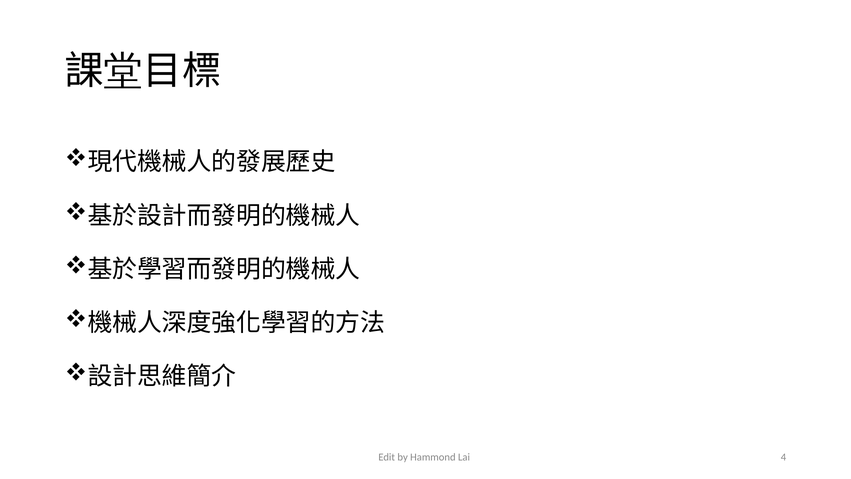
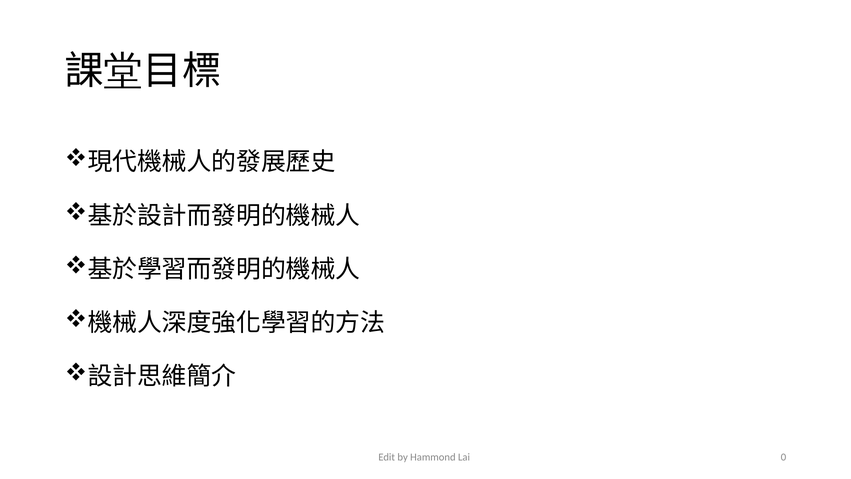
4: 4 -> 0
